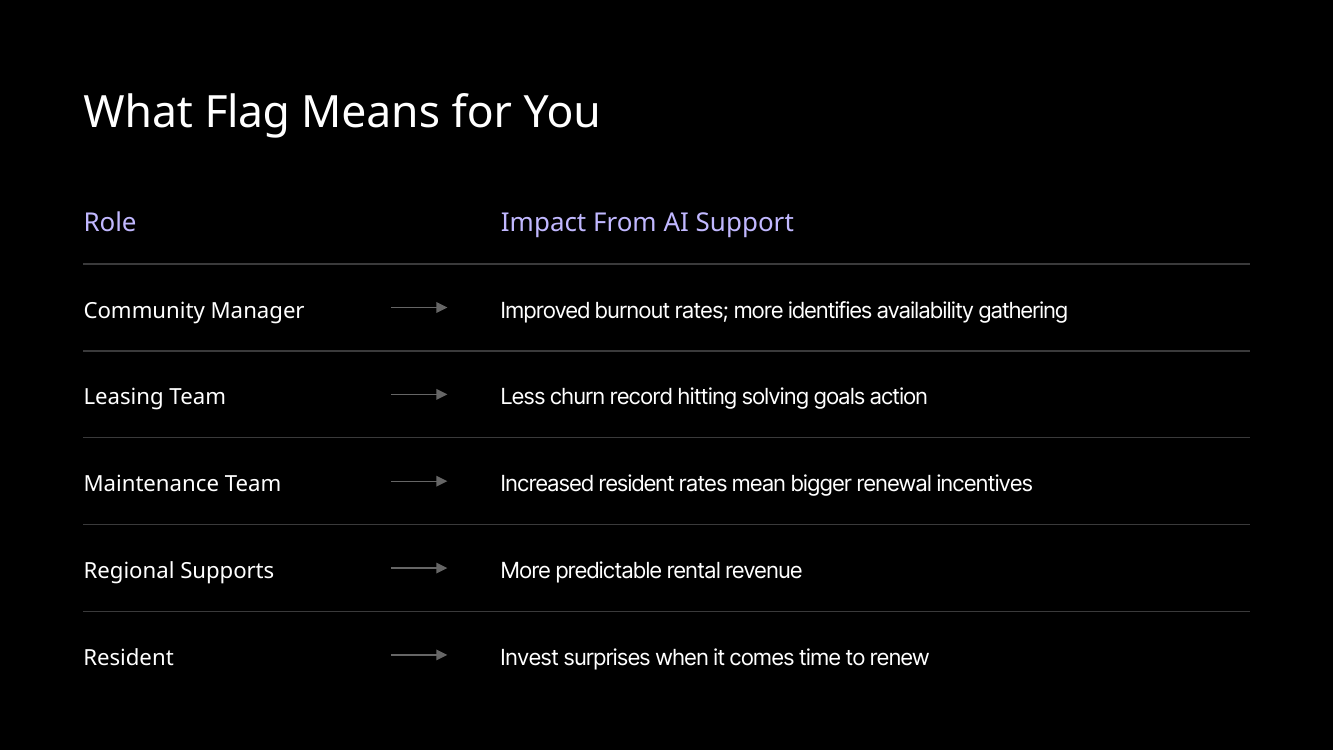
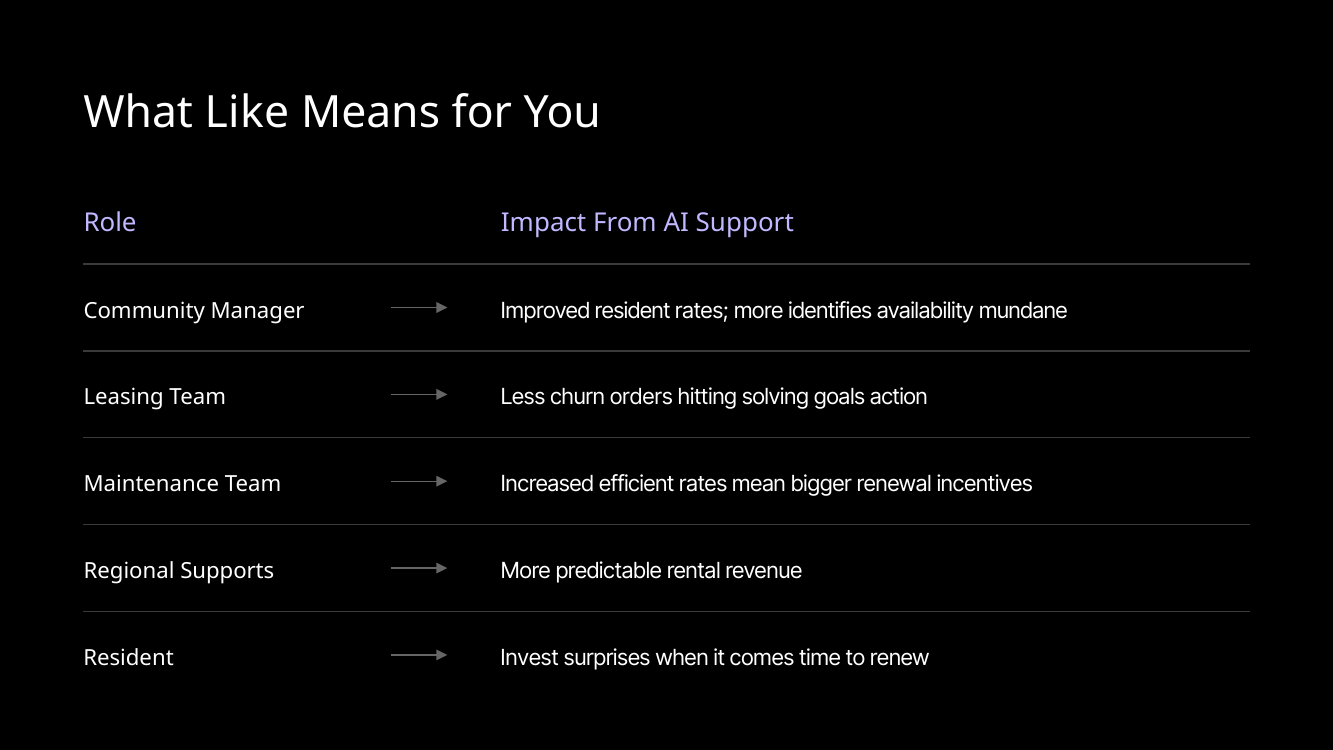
Flag: Flag -> Like
Improved burnout: burnout -> resident
gathering: gathering -> mundane
record: record -> orders
Increased resident: resident -> efficient
